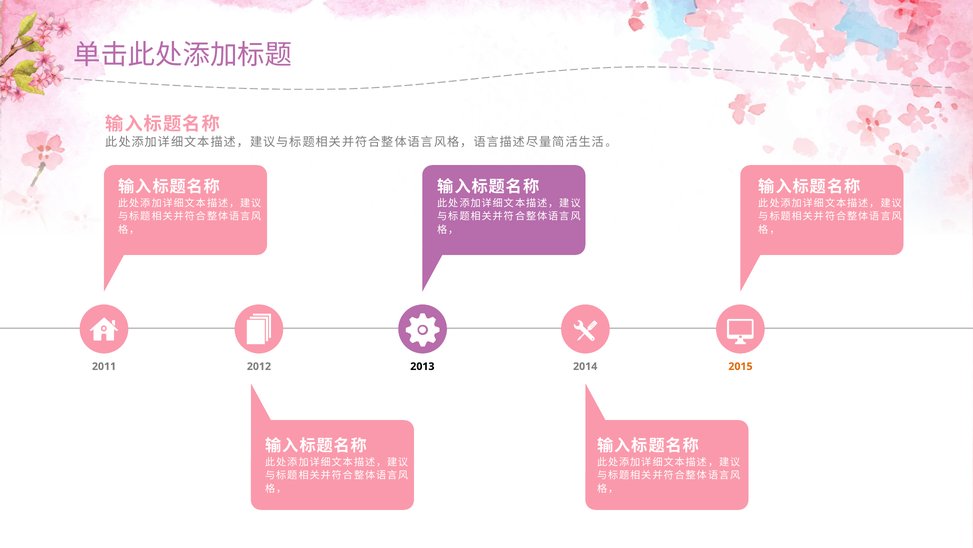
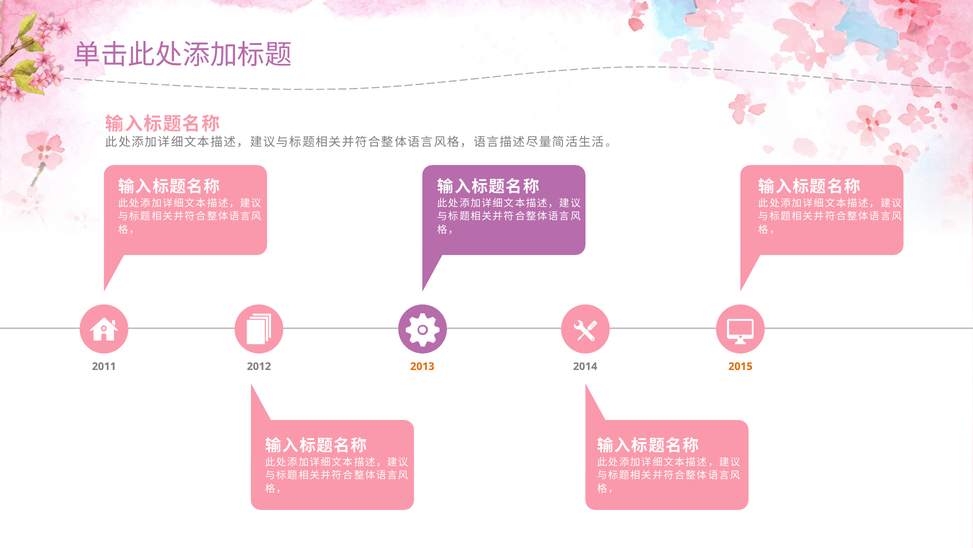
2013 colour: black -> orange
